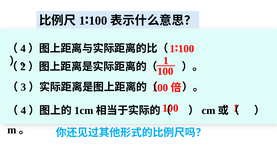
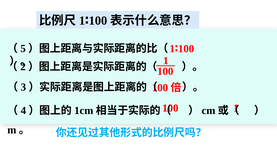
4 at (23, 48): 4 -> 5
